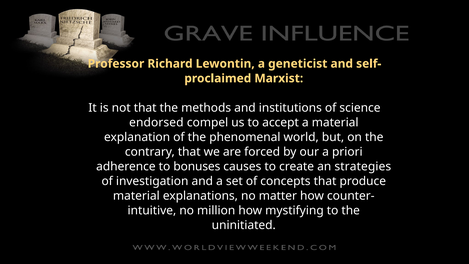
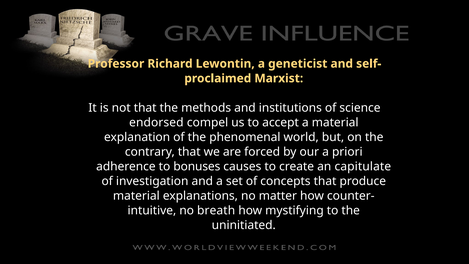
strategies: strategies -> capitulate
million: million -> breath
